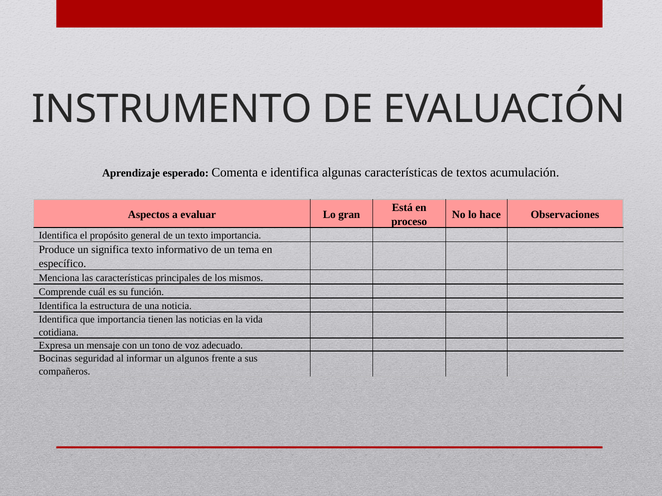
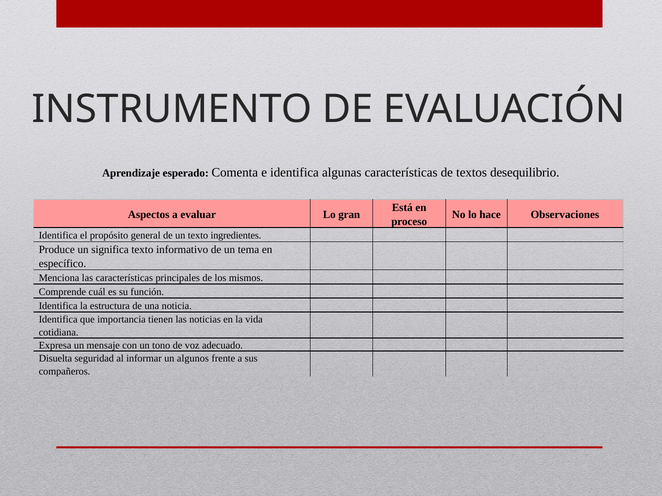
acumulación: acumulación -> desequilibrio
texto importancia: importancia -> ingredientes
Bocinas: Bocinas -> Disuelta
